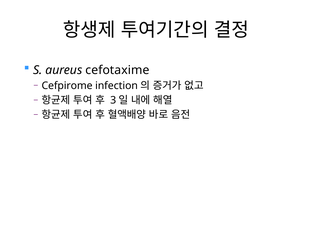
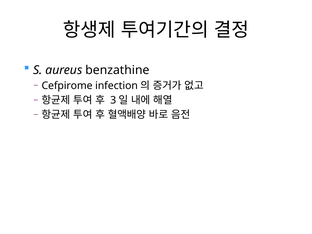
cefotaxime: cefotaxime -> benzathine
